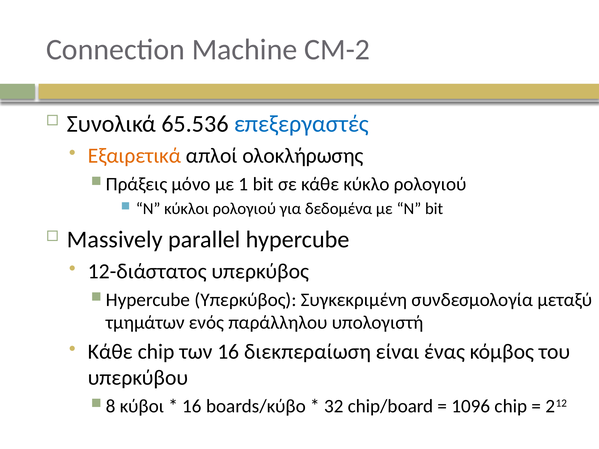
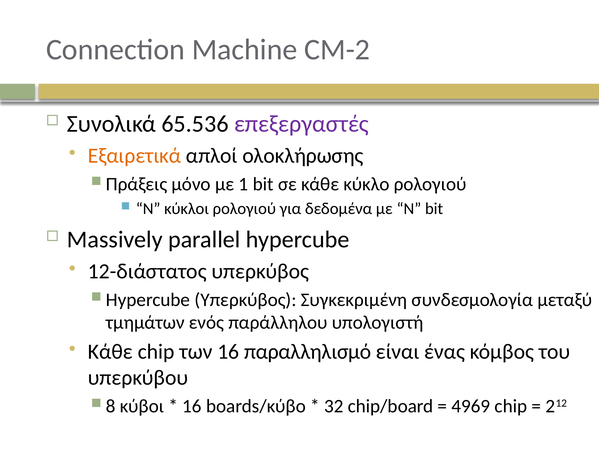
επεξεργαστές colour: blue -> purple
διεκπεραίωση: διεκπεραίωση -> παραλληλισμό
1096: 1096 -> 4969
